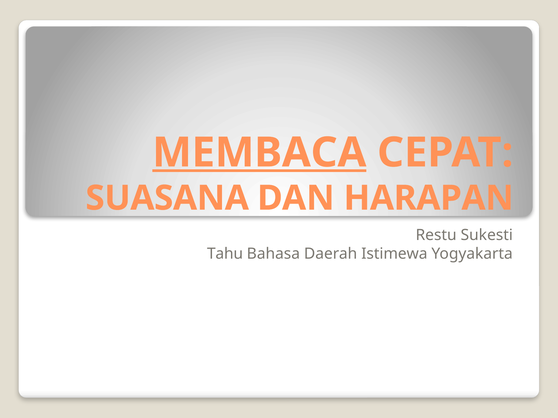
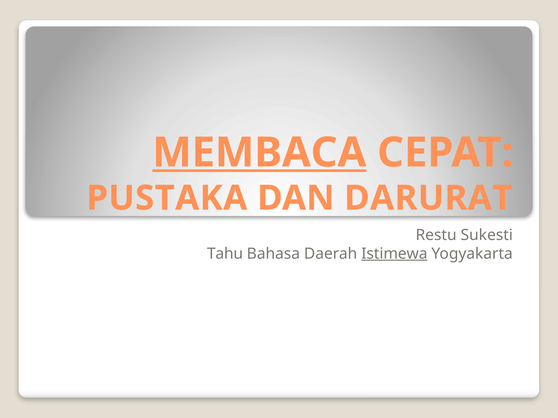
SUASANA: SUASANA -> PUSTAKA
HARAPAN: HARAPAN -> DARURAT
Istimewa underline: none -> present
